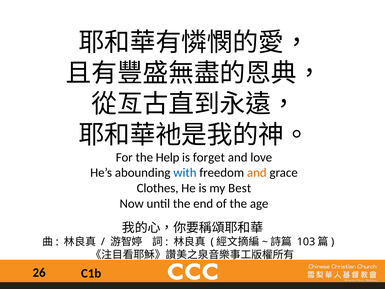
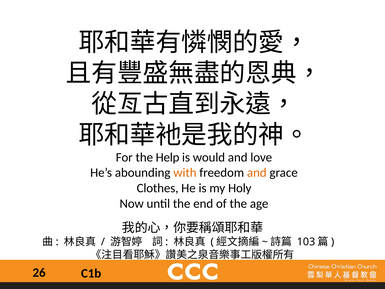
forget: forget -> would
with colour: blue -> orange
Best: Best -> Holy
